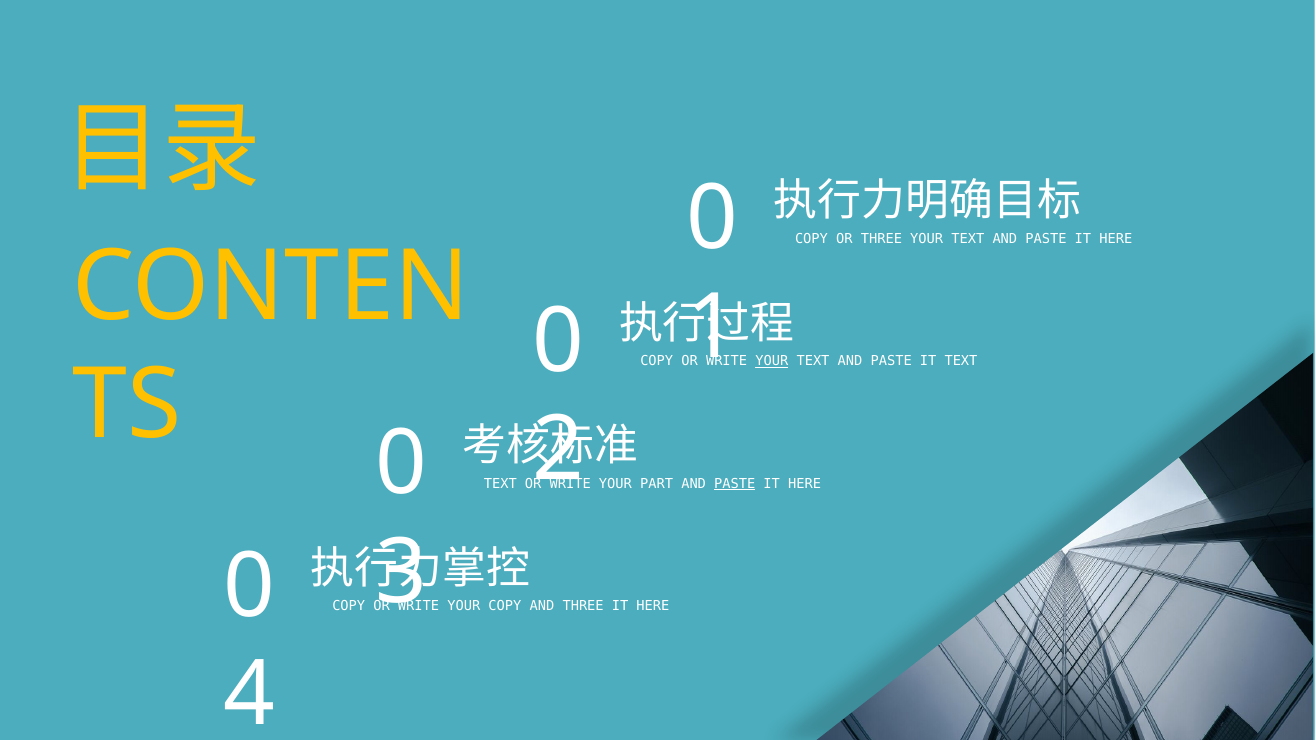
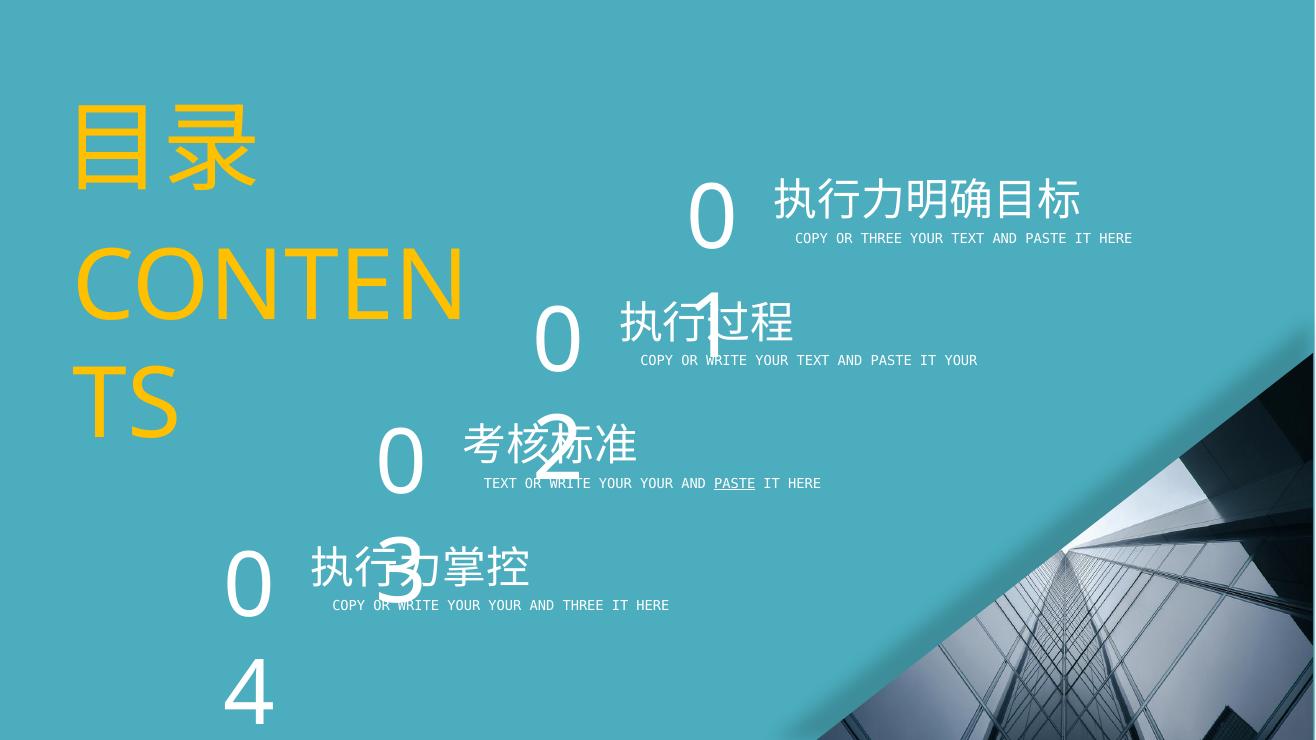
YOUR at (772, 361) underline: present -> none
IT TEXT: TEXT -> YOUR
PART at (657, 484): PART -> YOUR
COPY at (505, 606): COPY -> YOUR
